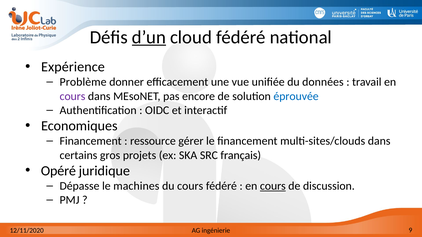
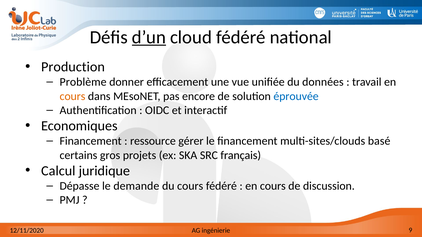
Expérience: Expérience -> Production
cours at (72, 96) colour: purple -> orange
multi-sites/clouds dans: dans -> basé
Opéré: Opéré -> Calcul
machines: machines -> demande
cours at (273, 186) underline: present -> none
